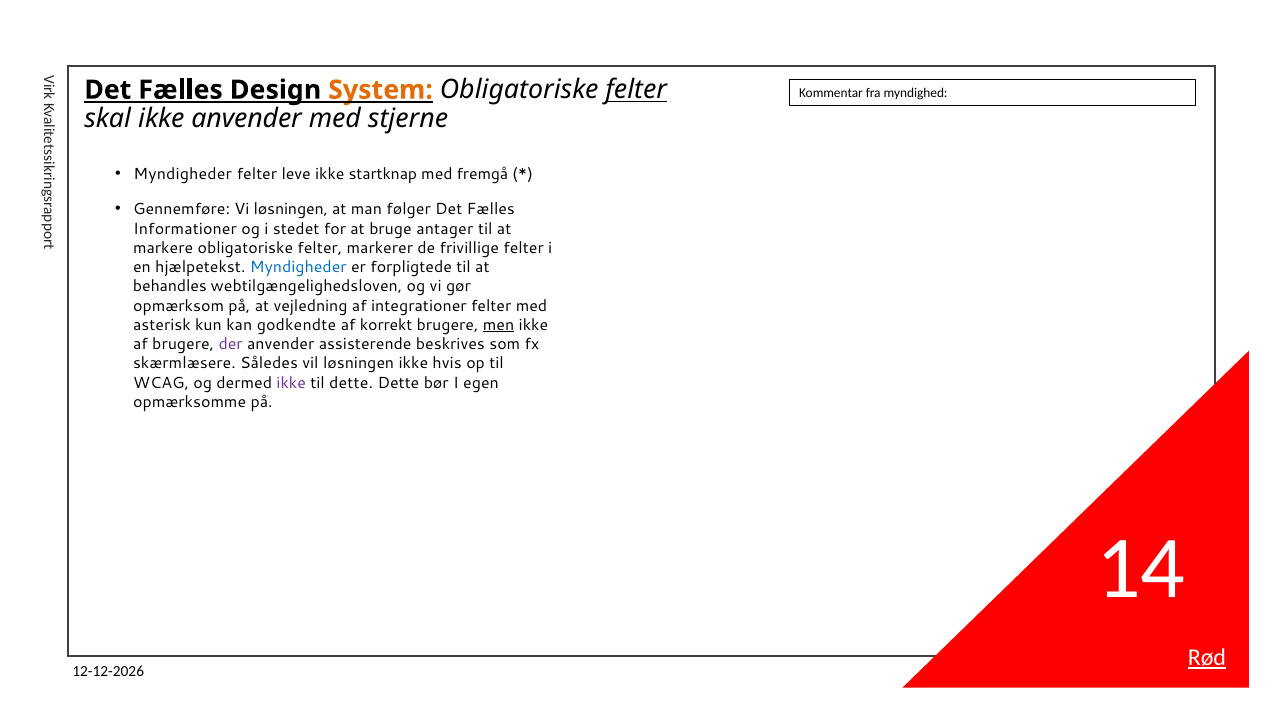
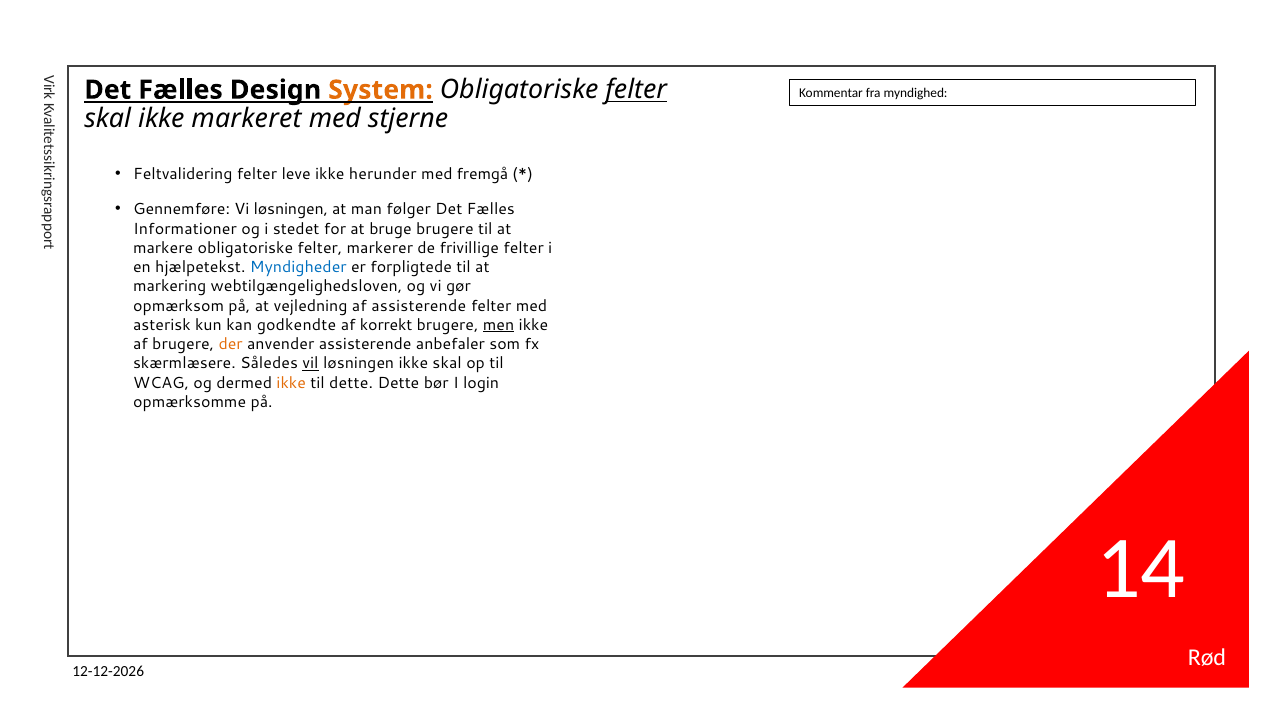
ikke anvender: anvender -> markeret
Myndigheder at (183, 174): Myndigheder -> Feltvalidering
startknap: startknap -> herunder
bruge antager: antager -> brugere
behandles: behandles -> markering
af integrationer: integrationer -> assisterende
der colour: purple -> orange
beskrives: beskrives -> anbefaler
vil underline: none -> present
ikke hvis: hvis -> skal
ikke at (291, 383) colour: purple -> orange
egen: egen -> login
Rød underline: present -> none
